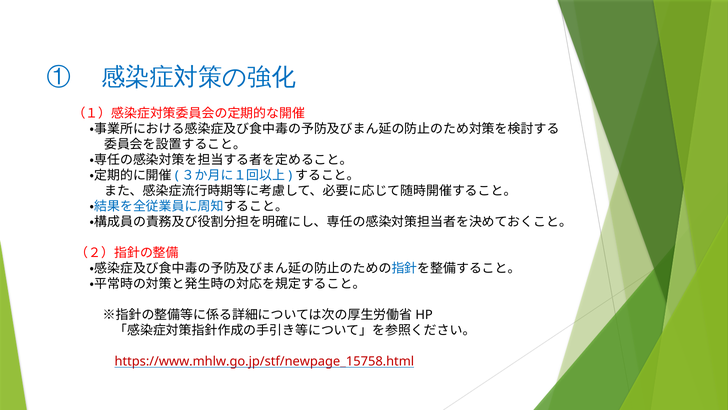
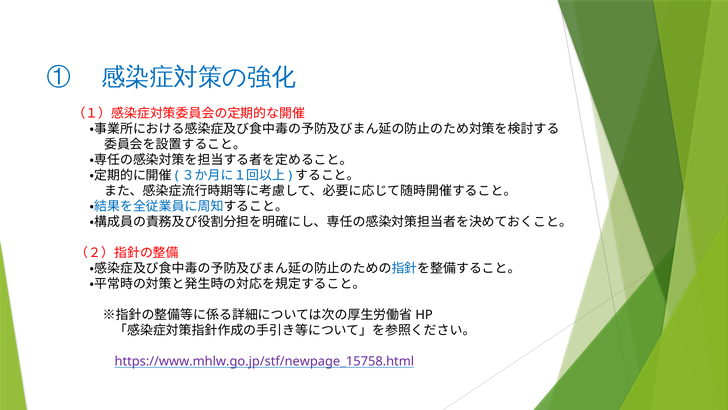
https://www.mhlw.go.jp/stf/newpage_15758.html colour: red -> purple
